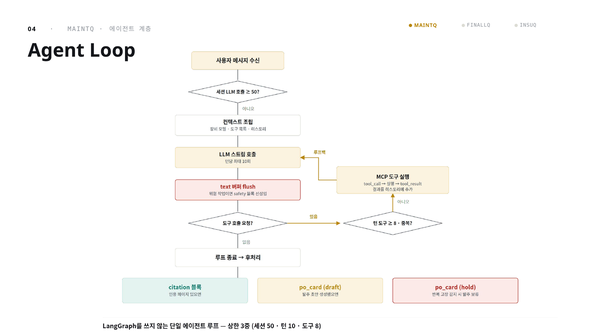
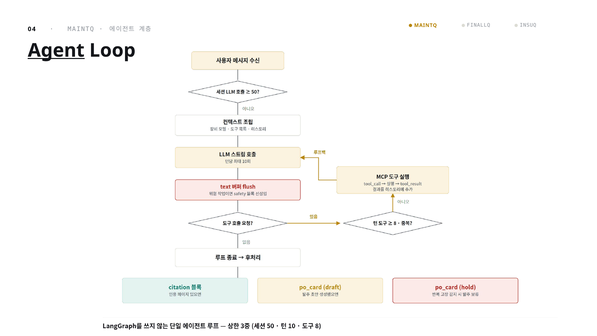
Agent underline: none -> present
